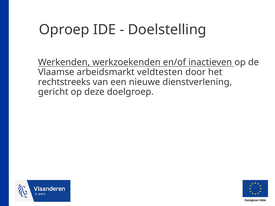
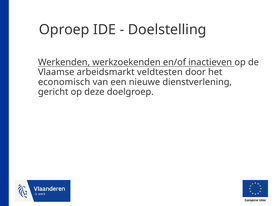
rechtstreeks: rechtstreeks -> economisch
